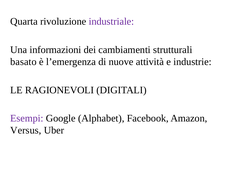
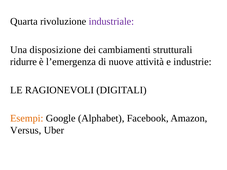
informazioni: informazioni -> disposizione
basato: basato -> ridurre
Esempi colour: purple -> orange
